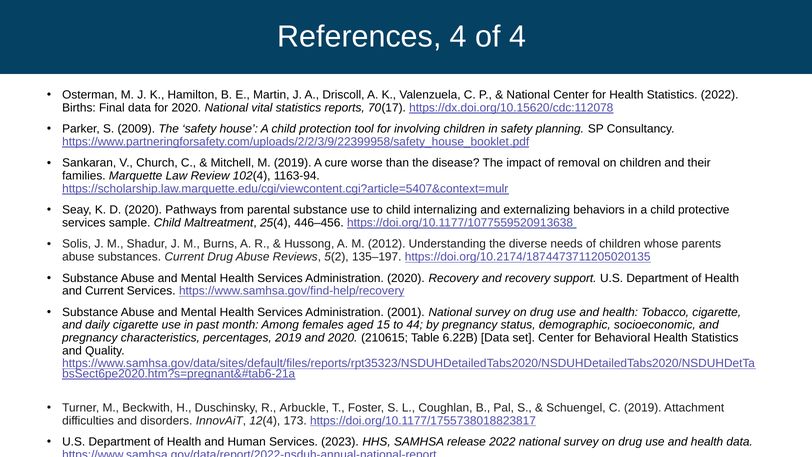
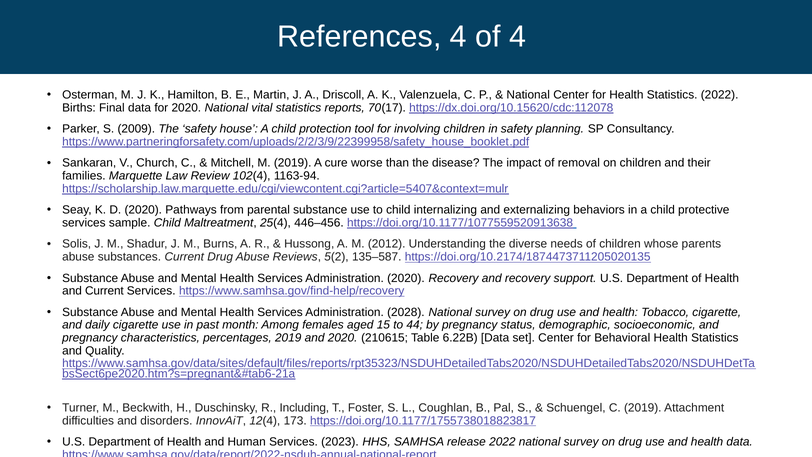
135–197: 135–197 -> 135–587
2001: 2001 -> 2028
Arbuckle: Arbuckle -> Including
